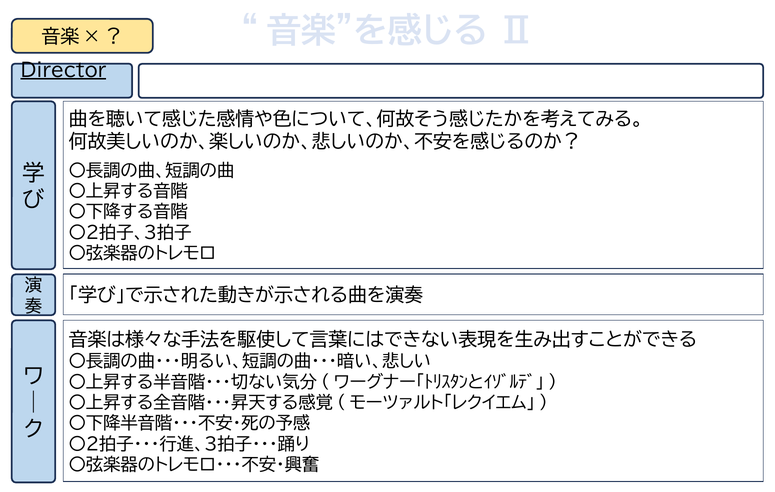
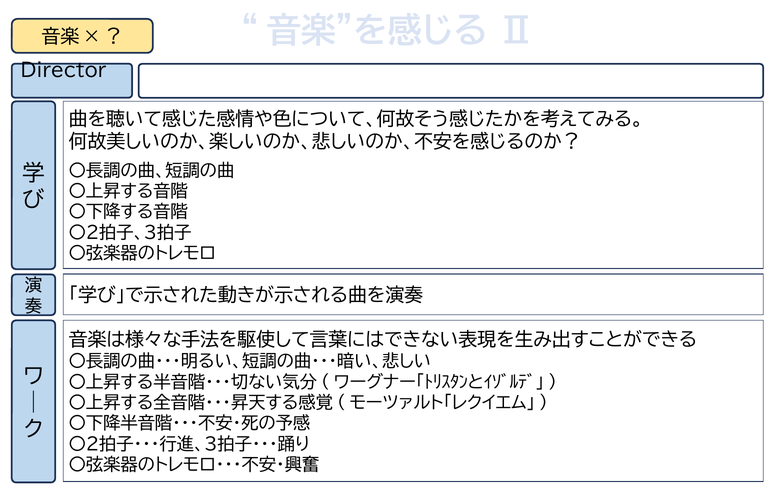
Director underline: present -> none
